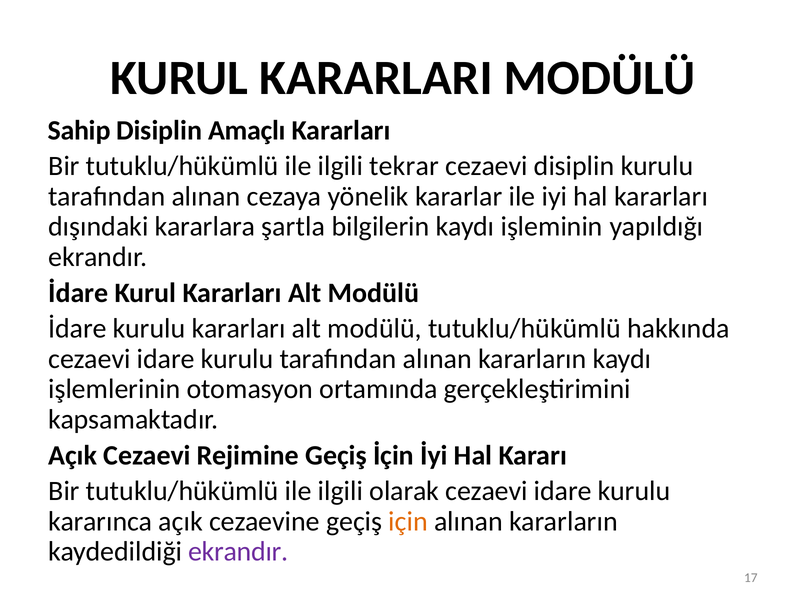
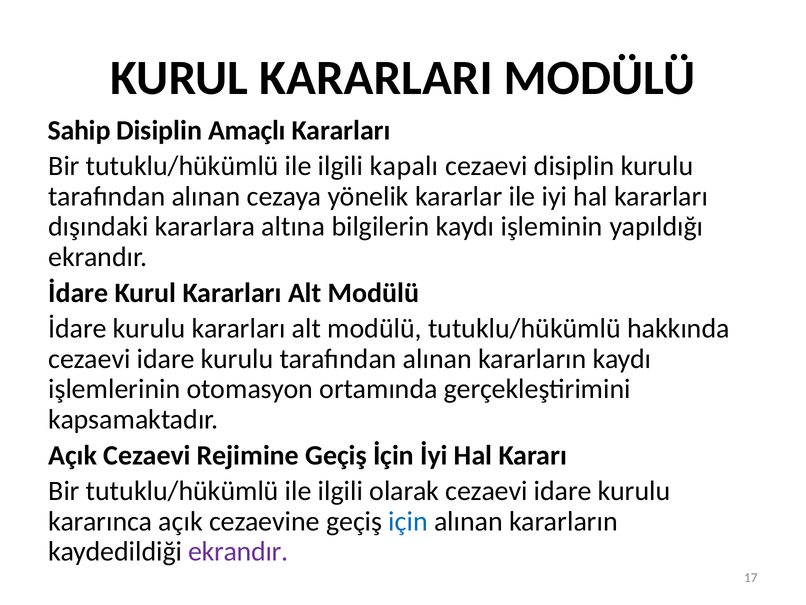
tekrar: tekrar -> kapalı
şartla: şartla -> altına
için colour: orange -> blue
